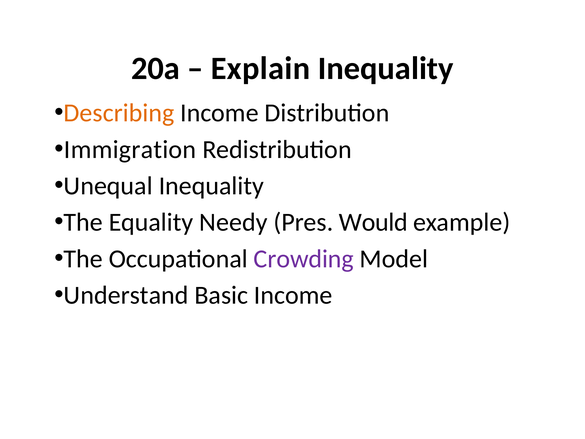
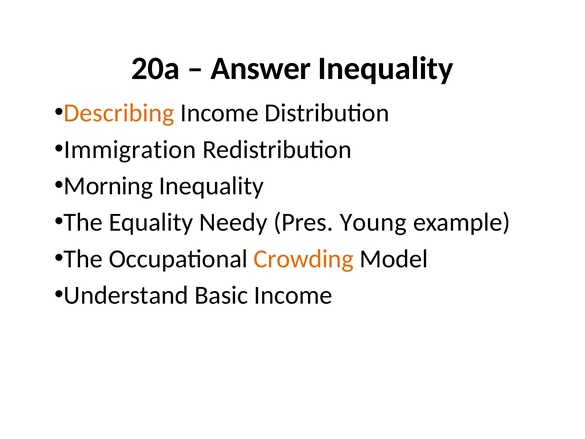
Explain: Explain -> Answer
Unequal: Unequal -> Morning
Would: Would -> Young
Crowding colour: purple -> orange
